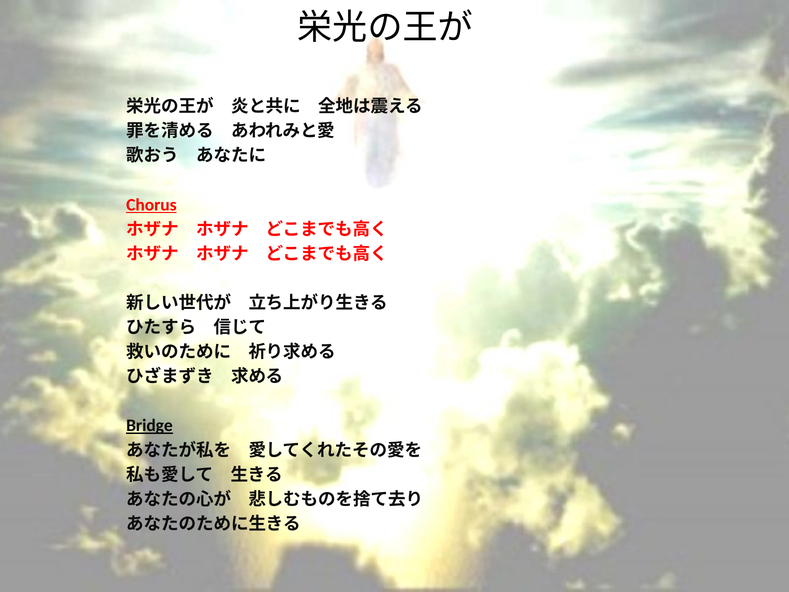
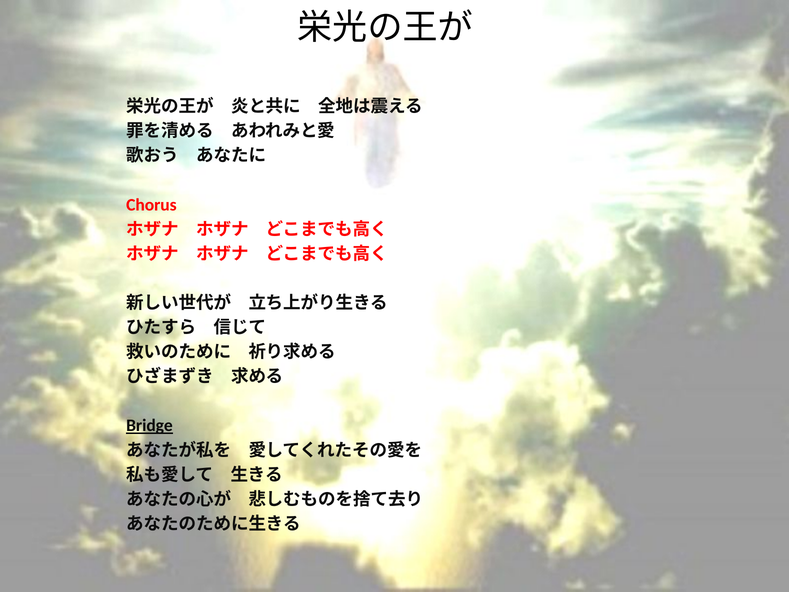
Chorus underline: present -> none
